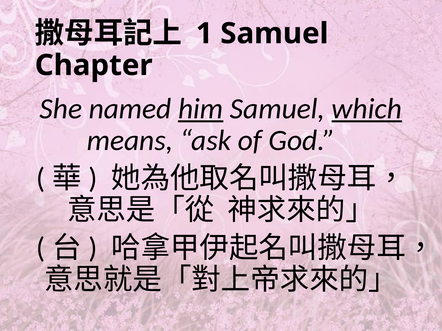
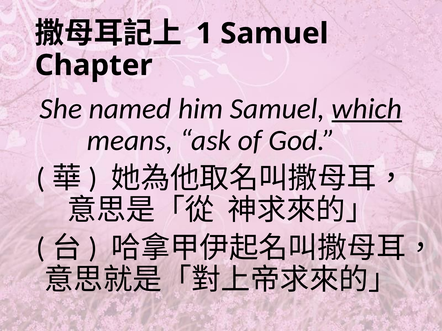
him underline: present -> none
